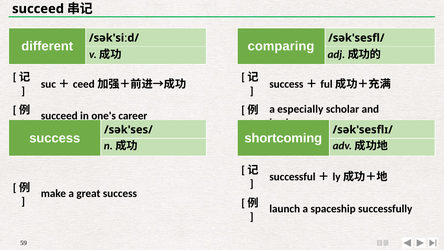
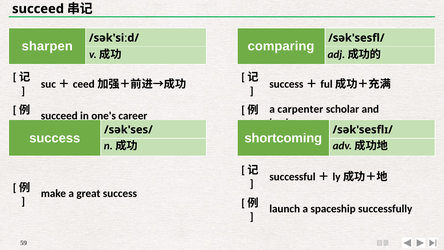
different: different -> sharpen
especially: especially -> carpenter
